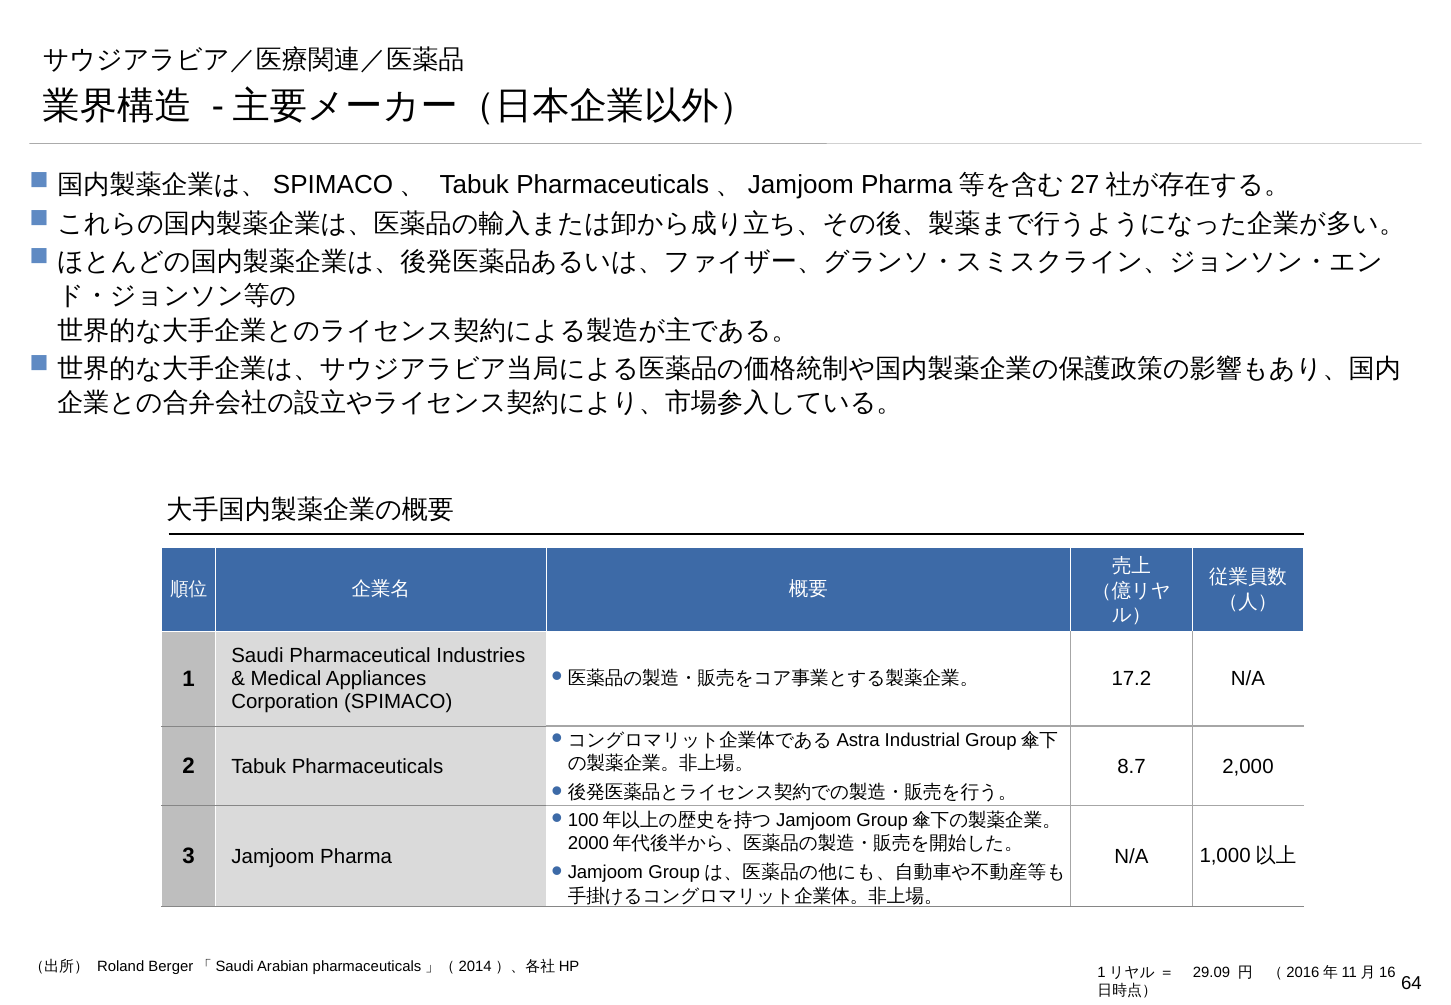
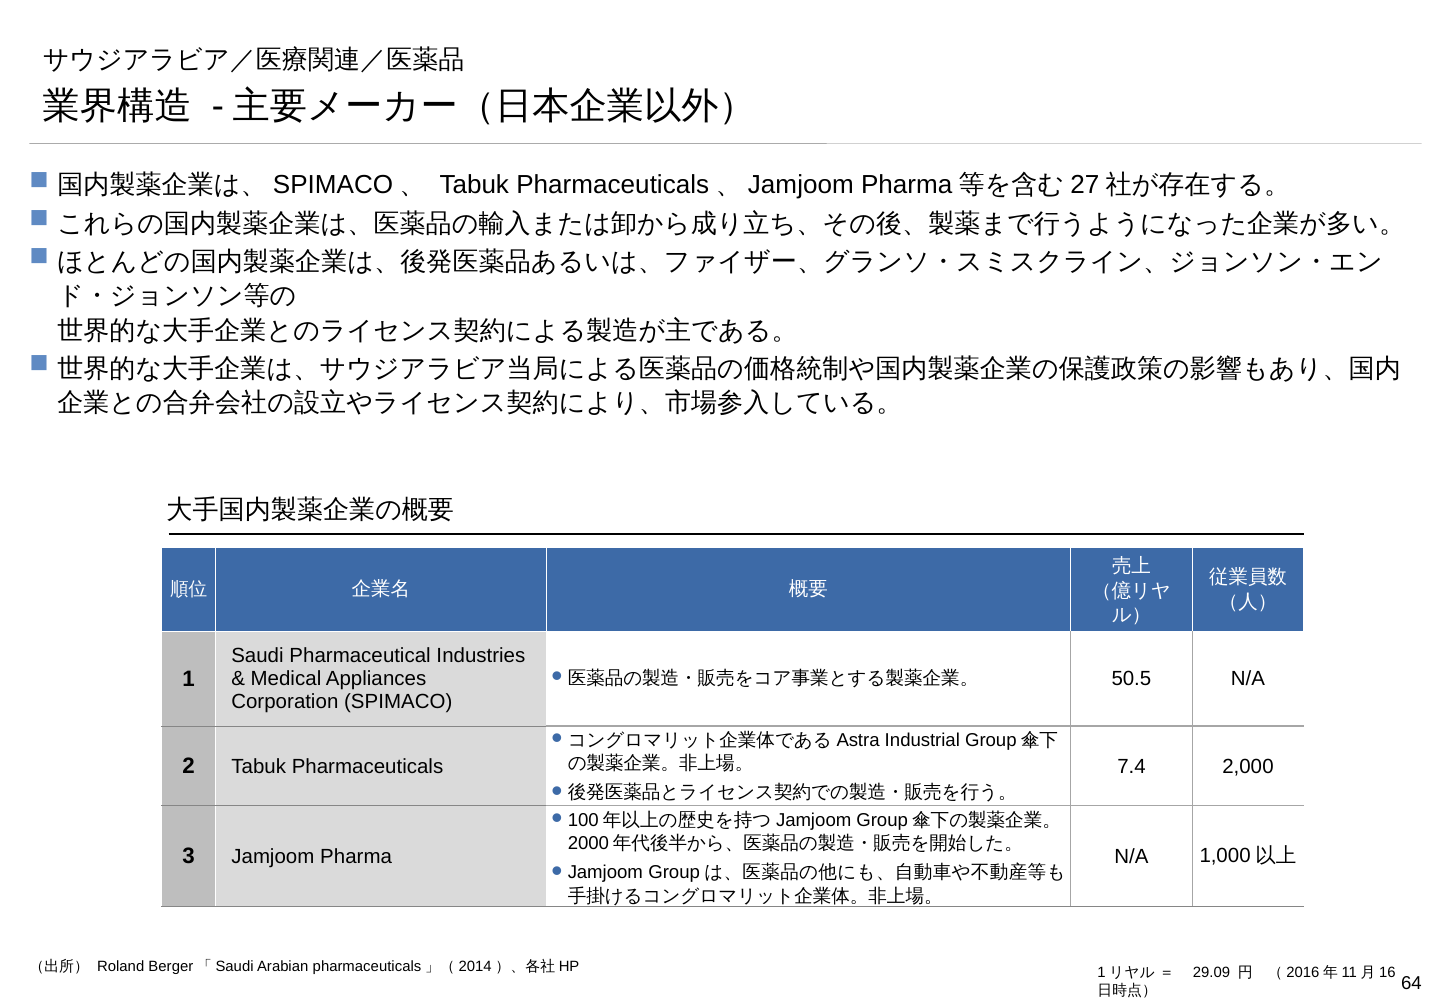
17.2: 17.2 -> 50.5
8.7: 8.7 -> 7.4
